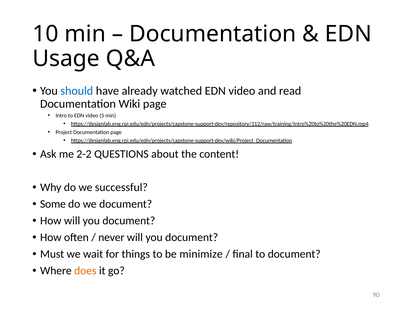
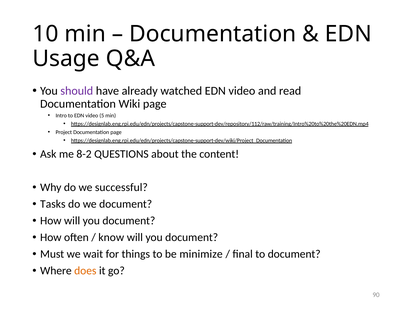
should colour: blue -> purple
2-2: 2-2 -> 8-2
Some: Some -> Tasks
never: never -> know
